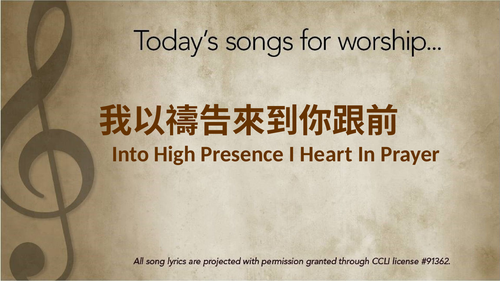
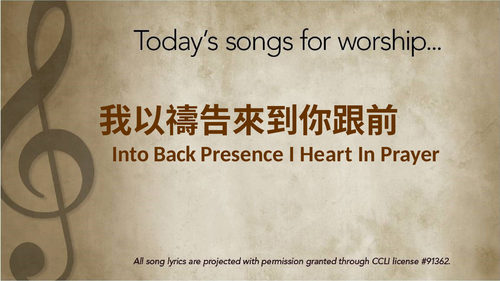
High: High -> Back
